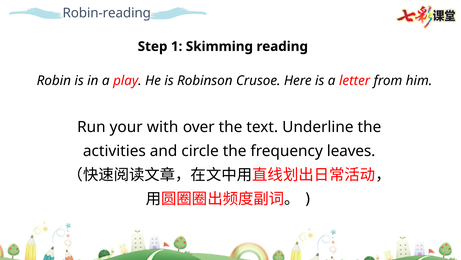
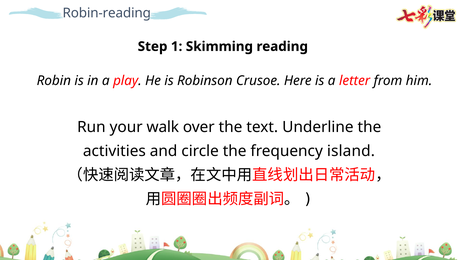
with: with -> walk
leaves: leaves -> island
